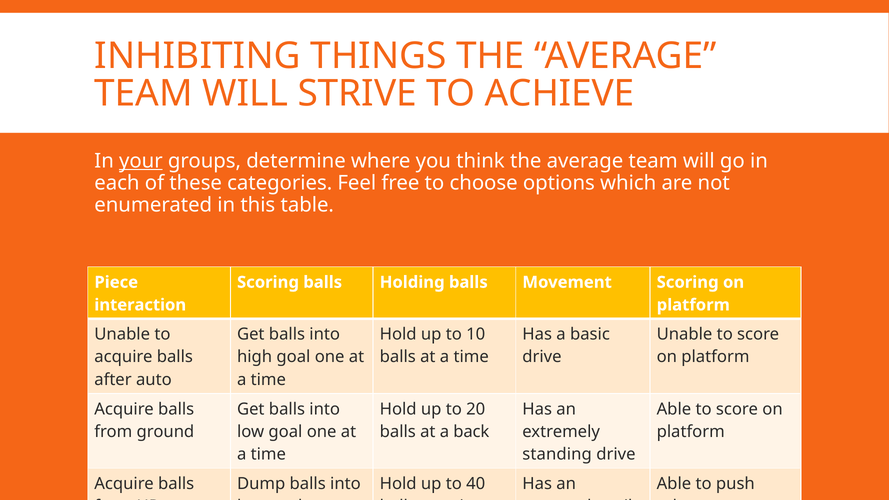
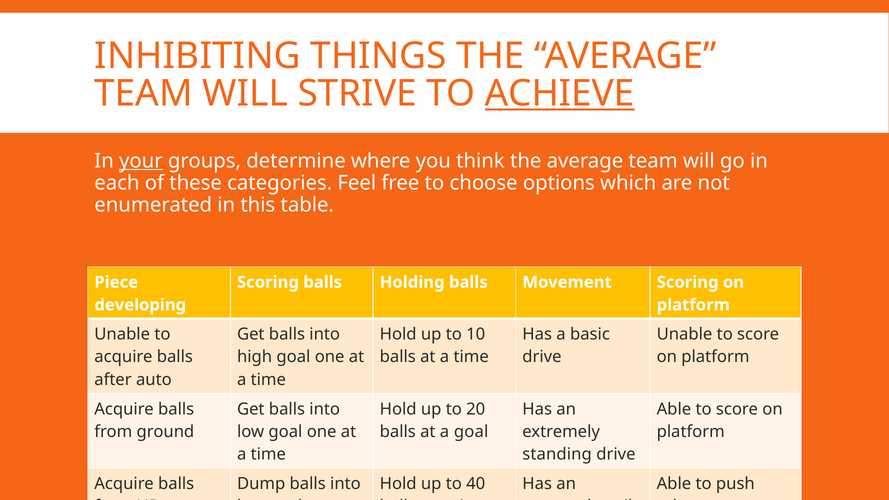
ACHIEVE underline: none -> present
interaction: interaction -> developing
a back: back -> goal
